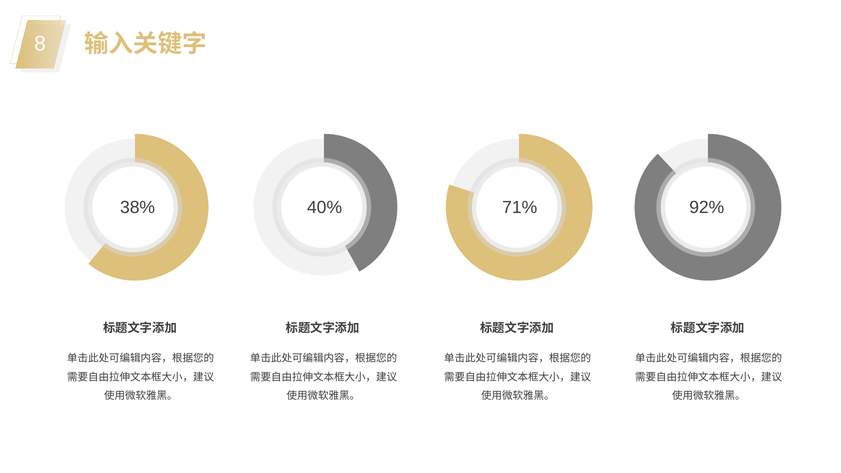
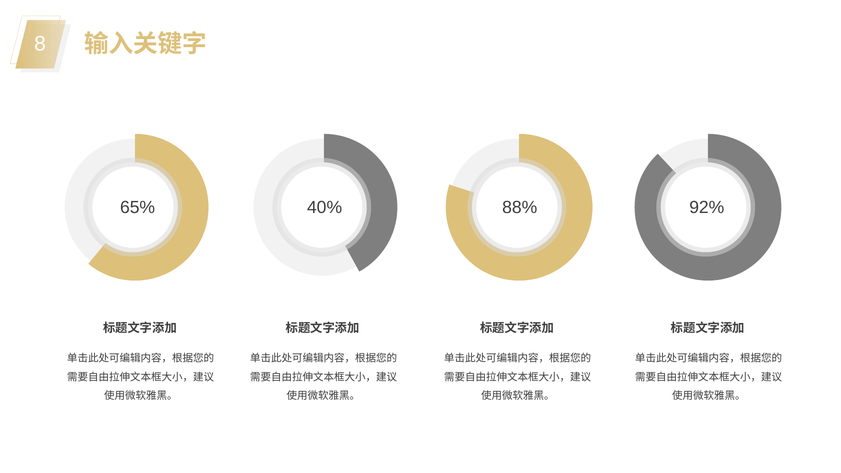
38%: 38% -> 65%
71%: 71% -> 88%
